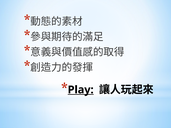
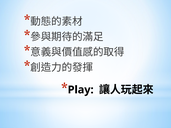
Play underline: present -> none
